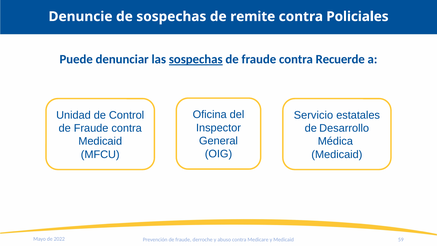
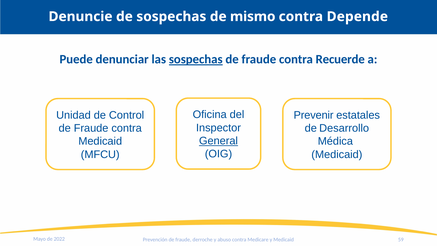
remite: remite -> mismo
Policiales: Policiales -> Depende
Servicio: Servicio -> Prevenir
General underline: none -> present
